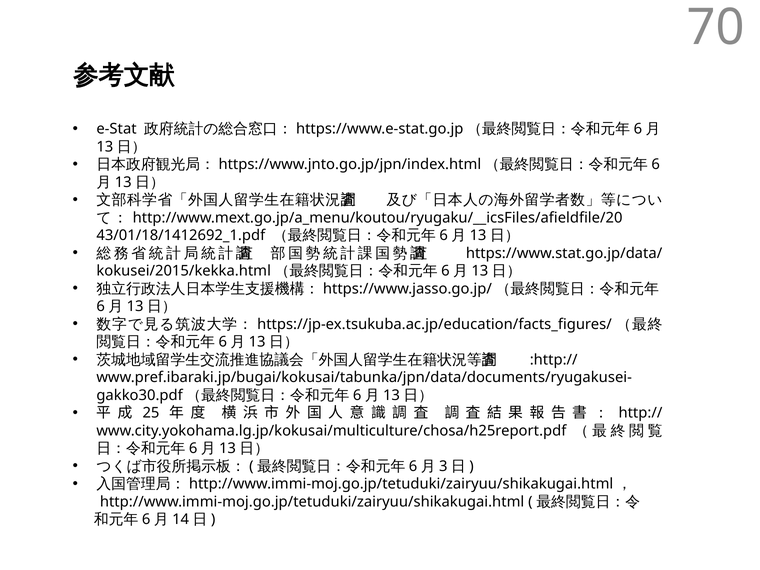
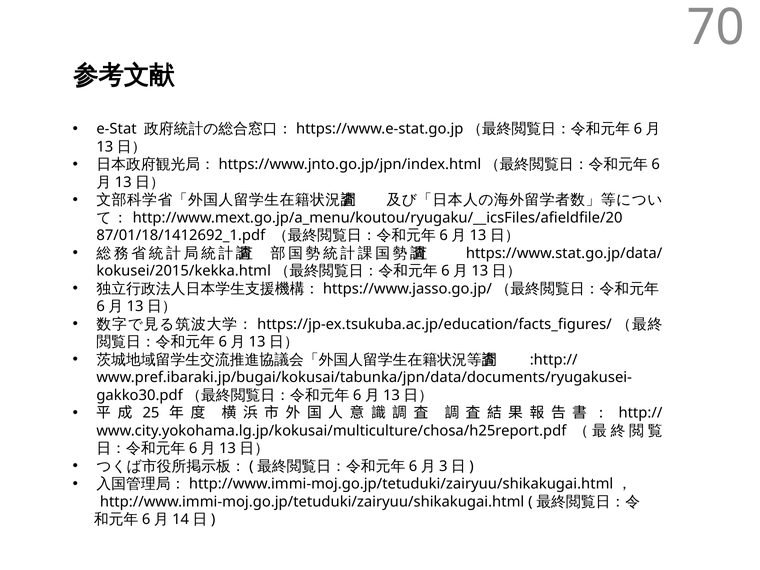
43/01/18/1412692_1.pdf: 43/01/18/1412692_1.pdf -> 87/01/18/1412692_1.pdf
